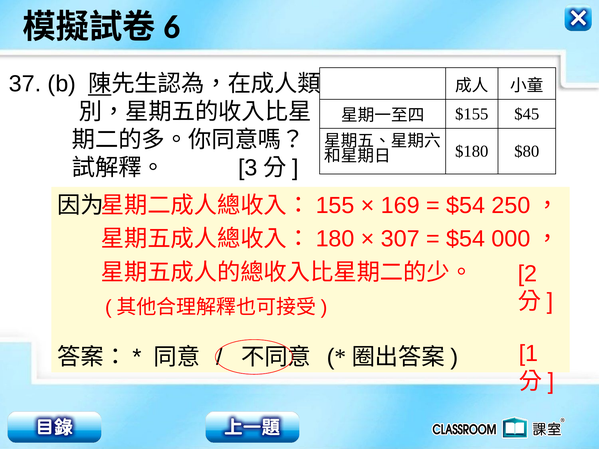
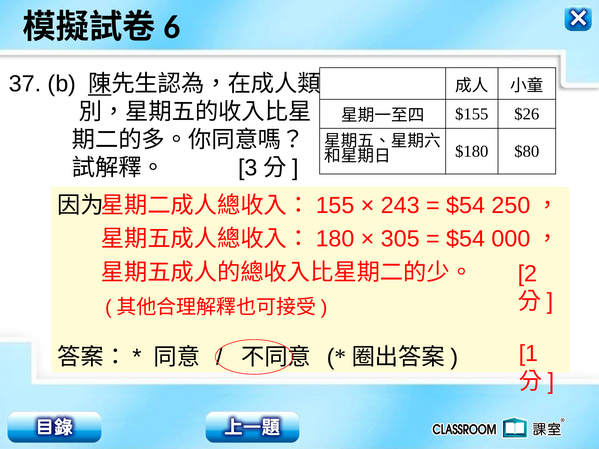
$45: $45 -> $26
169: 169 -> 243
307: 307 -> 305
